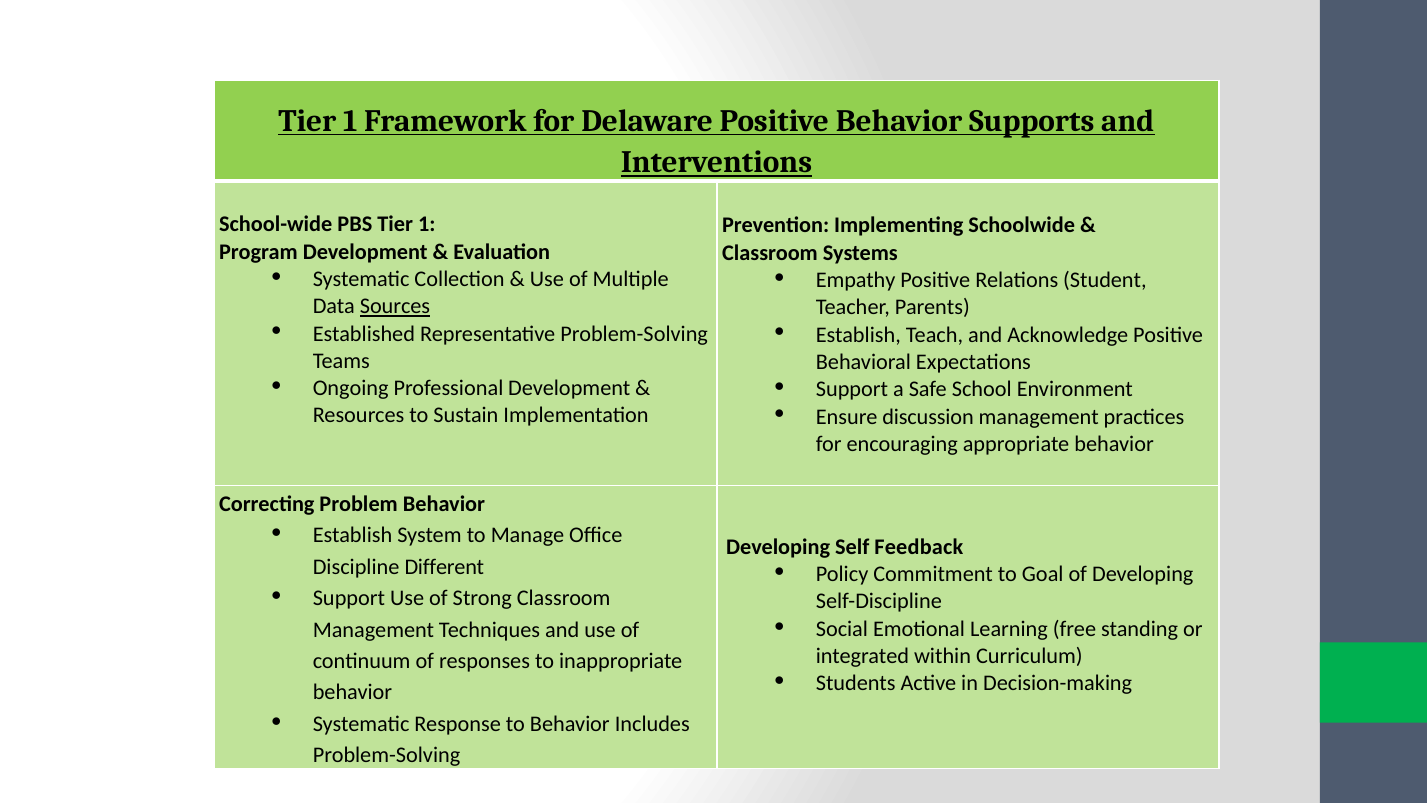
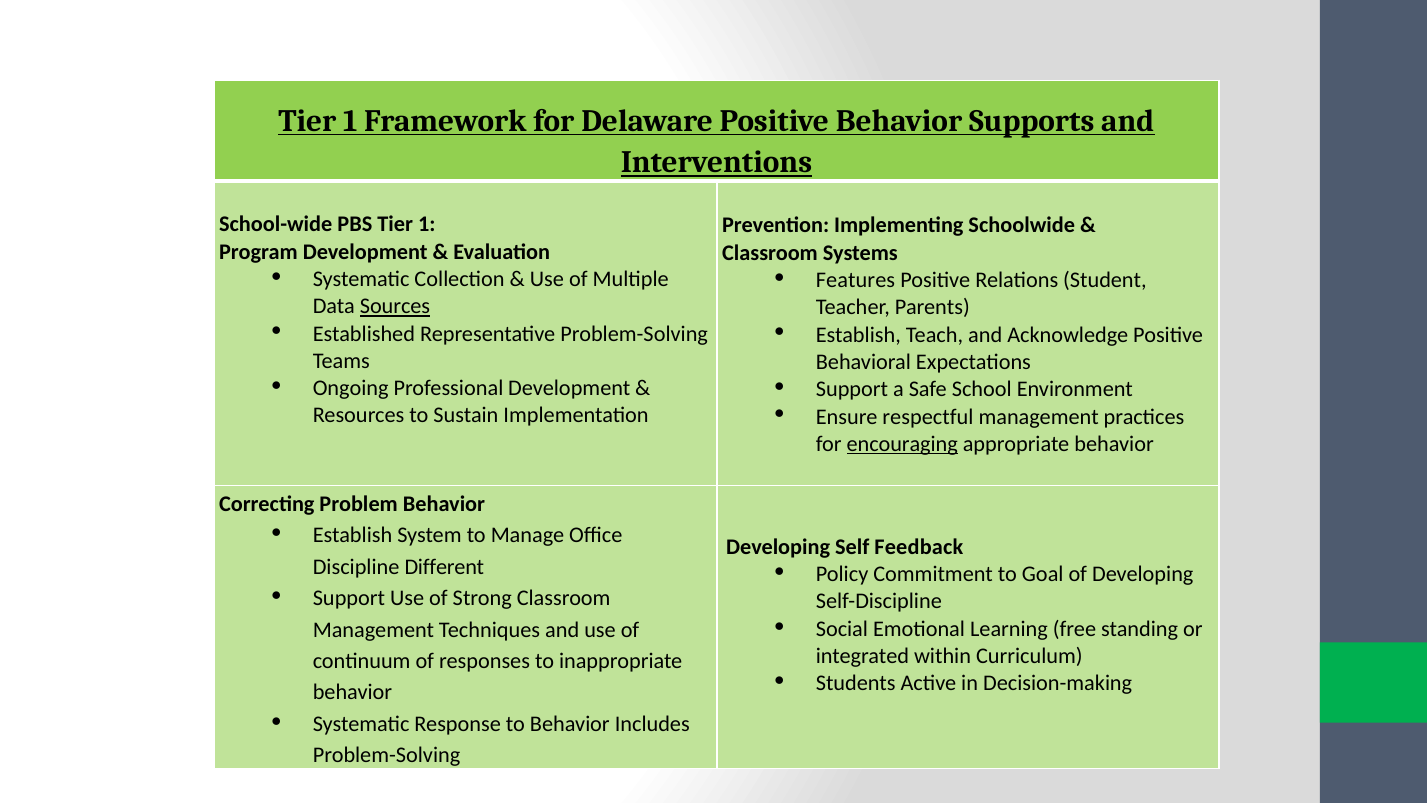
Empathy: Empathy -> Features
discussion: discussion -> respectful
encouraging underline: none -> present
